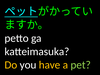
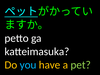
you colour: white -> light blue
